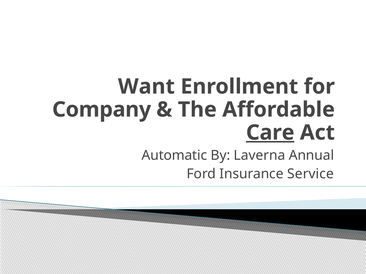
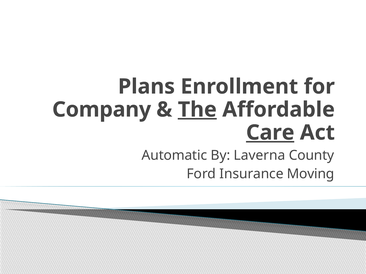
Want: Want -> Plans
The underline: none -> present
Annual: Annual -> County
Service: Service -> Moving
